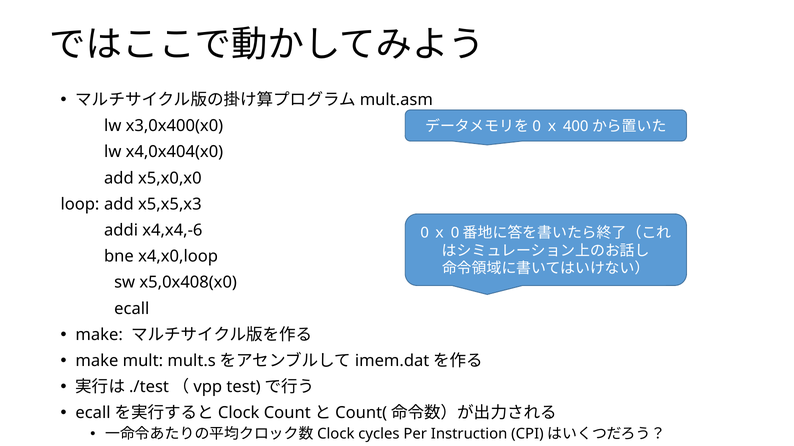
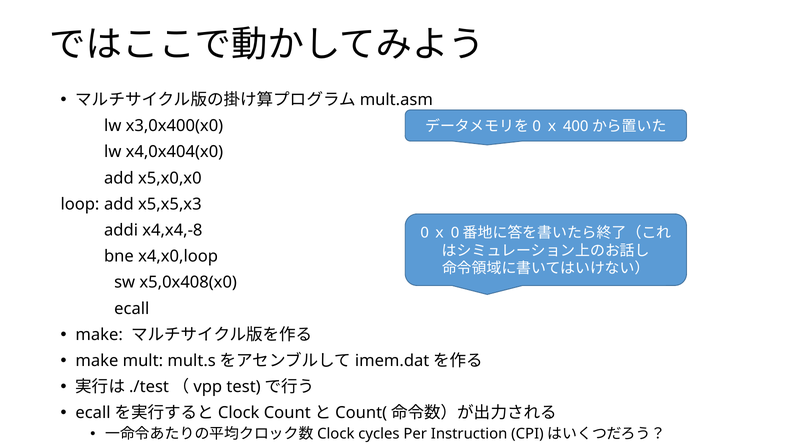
x4,x4,-6: x4,x4,-6 -> x4,x4,-8
